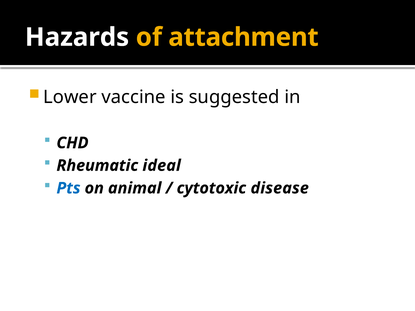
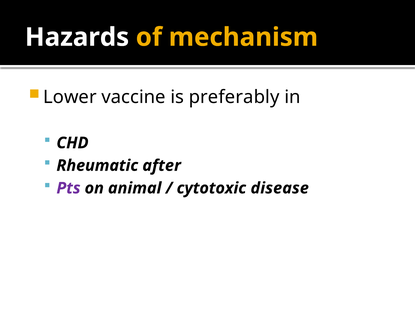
attachment: attachment -> mechanism
suggested: suggested -> preferably
ideal: ideal -> after
Pts colour: blue -> purple
